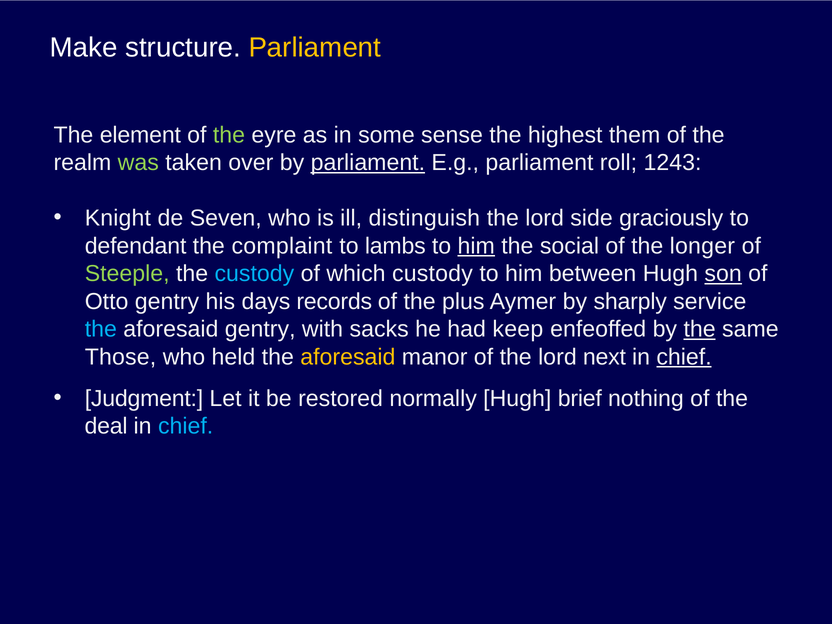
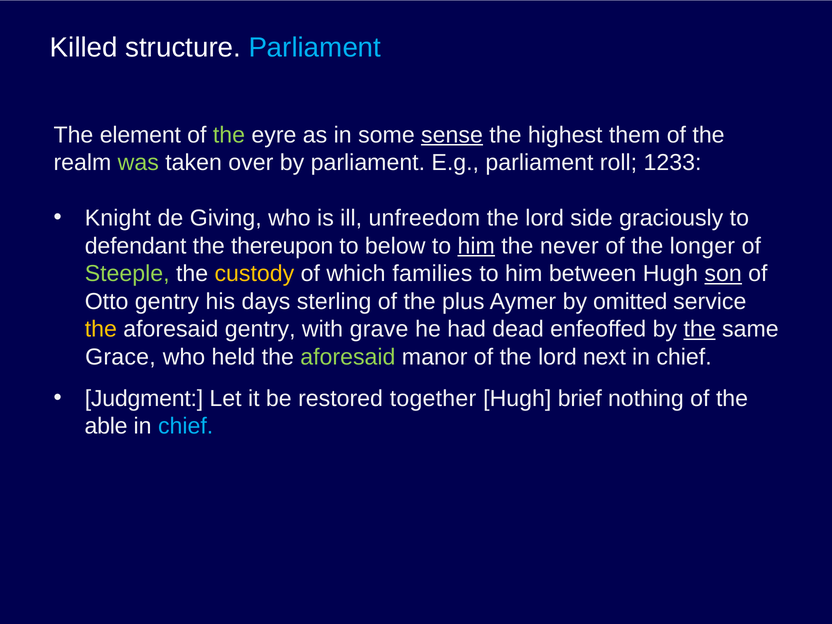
Make: Make -> Killed
Parliament at (315, 48) colour: yellow -> light blue
sense underline: none -> present
parliament at (368, 163) underline: present -> none
1243: 1243 -> 1233
Seven: Seven -> Giving
distinguish: distinguish -> unfreedom
complaint: complaint -> thereupon
lambs: lambs -> below
social: social -> never
custody at (254, 274) colour: light blue -> yellow
which custody: custody -> families
records: records -> sterling
sharply: sharply -> omitted
the at (101, 329) colour: light blue -> yellow
sacks: sacks -> grave
keep: keep -> dead
Those: Those -> Grace
aforesaid at (348, 357) colour: yellow -> light green
chief at (684, 357) underline: present -> none
normally: normally -> together
deal: deal -> able
